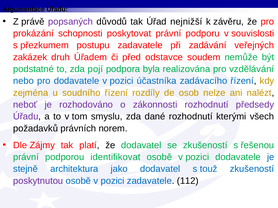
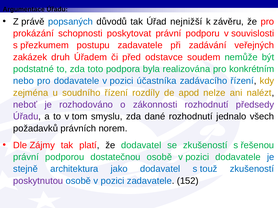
popsaných colour: purple -> blue
pojí: pojí -> toto
vzdělávání: vzdělávání -> konkrétním
osob: osob -> apod
kterými: kterými -> jednalo
identifikovat: identifikovat -> dostatečnou
112: 112 -> 152
